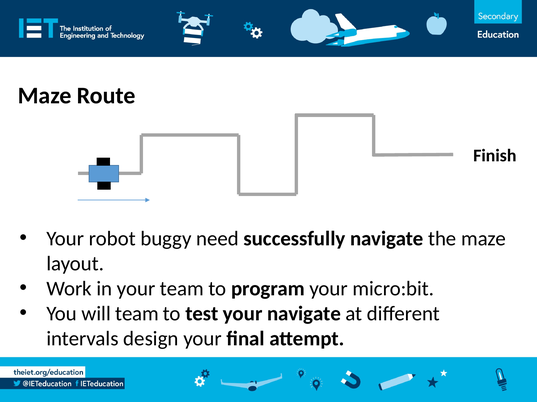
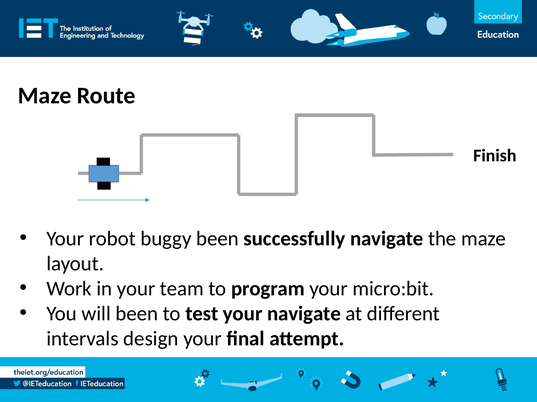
buggy need: need -> been
will team: team -> been
